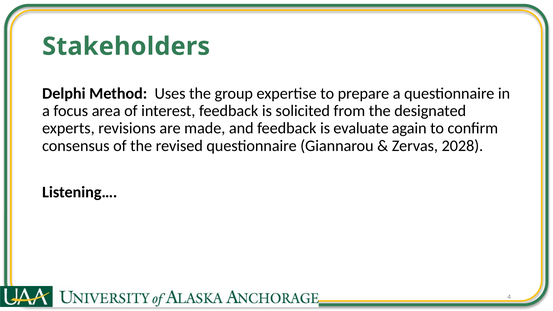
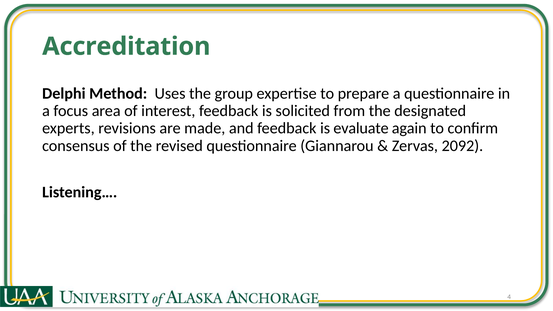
Stakeholders: Stakeholders -> Accreditation
2028: 2028 -> 2092
